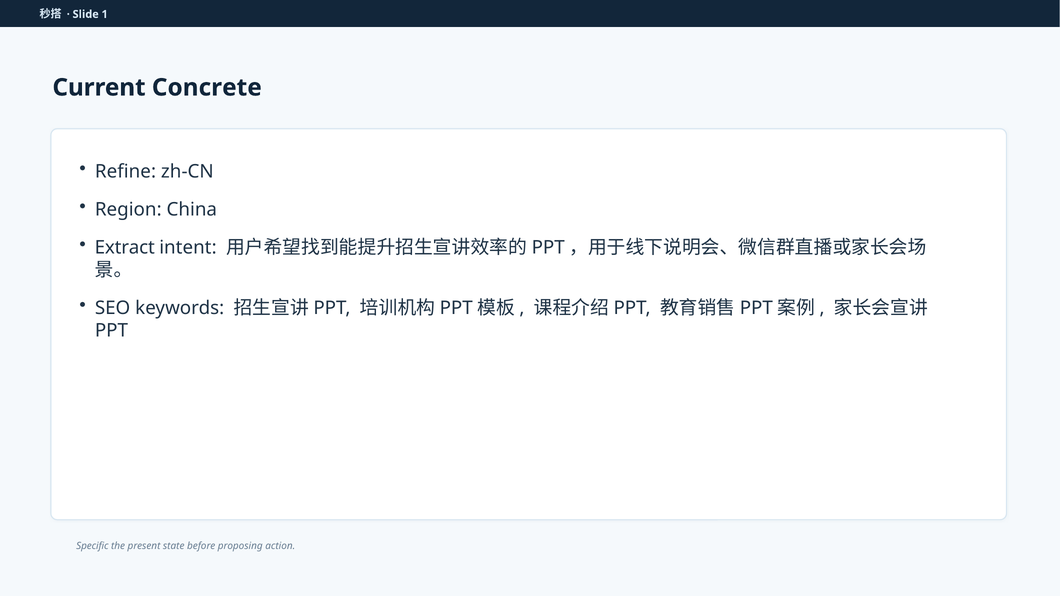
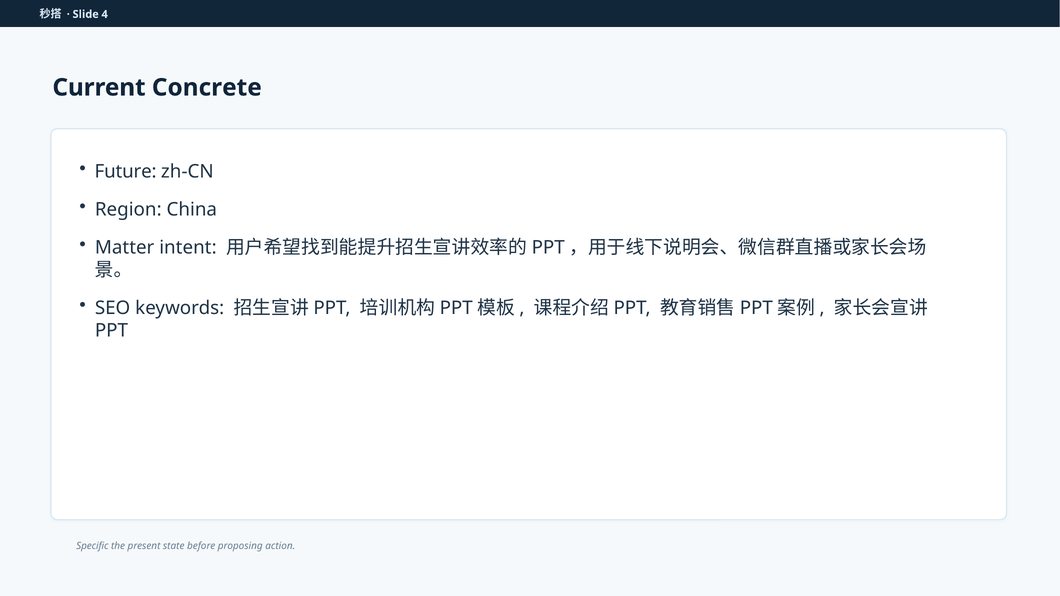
1: 1 -> 4
Refine: Refine -> Future
Extract: Extract -> Matter
